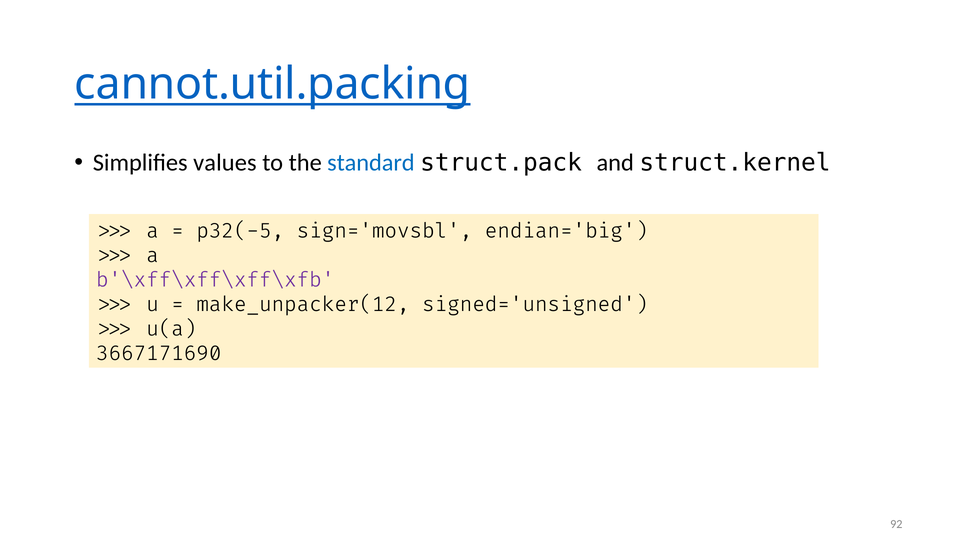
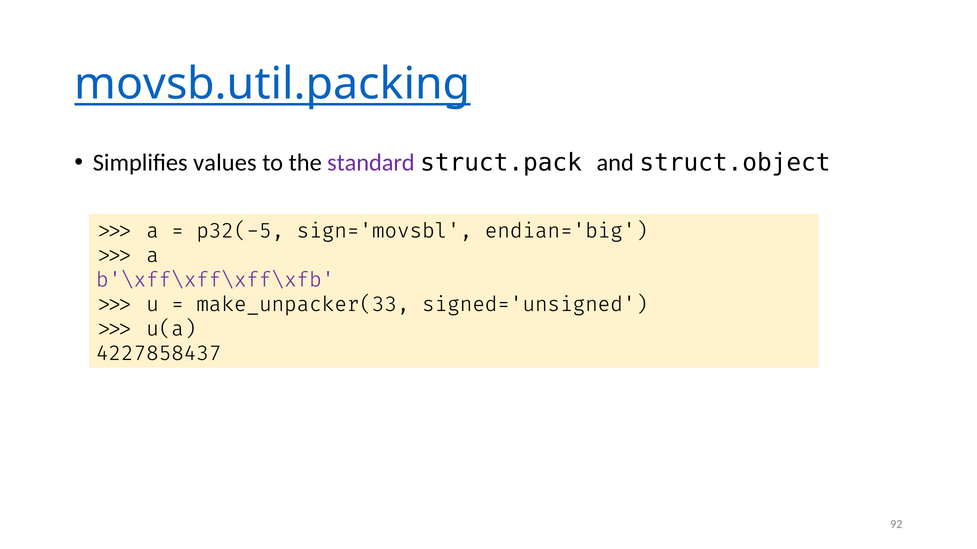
cannot.util.packing: cannot.util.packing -> movsb.util.packing
standard colour: blue -> purple
struct.kernel: struct.kernel -> struct.object
make_unpacker(12: make_unpacker(12 -> make_unpacker(33
3667171690: 3667171690 -> 4227858437
